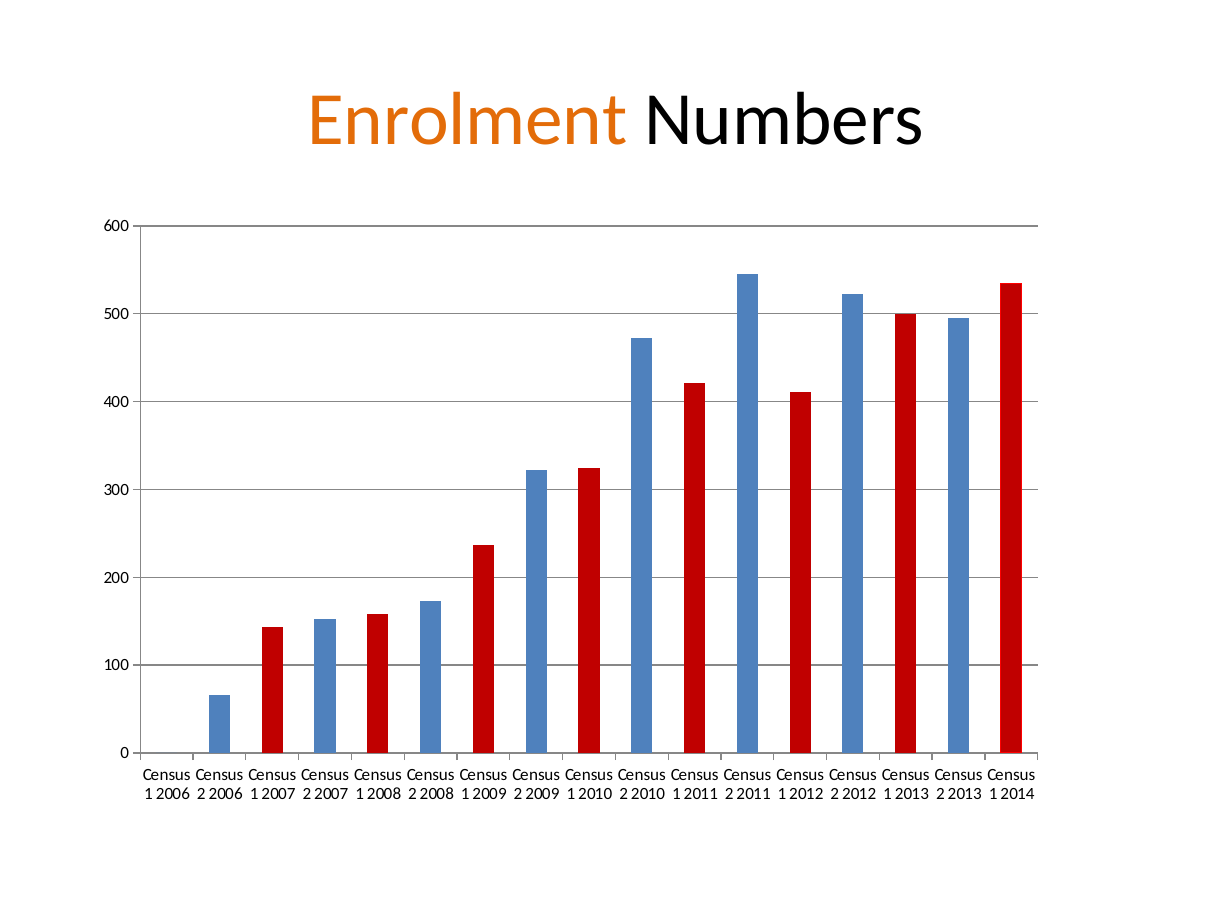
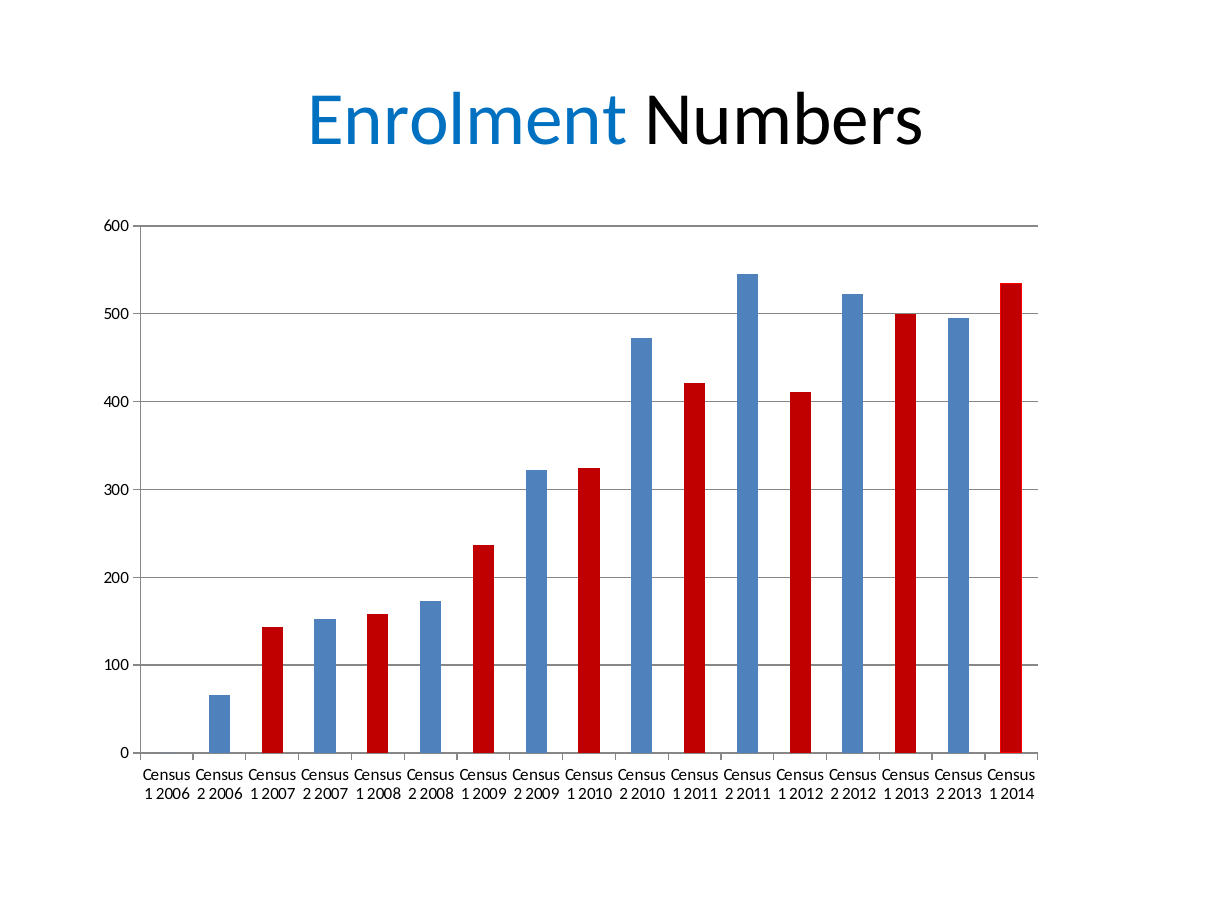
Enrolment colour: orange -> blue
